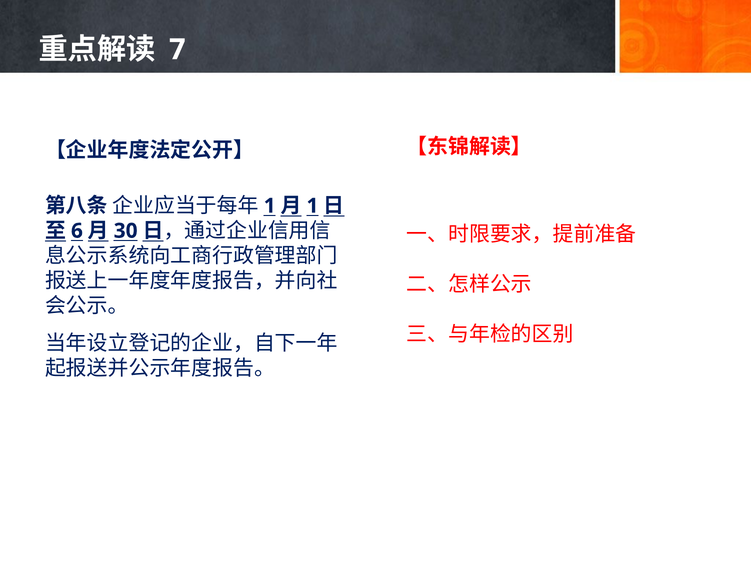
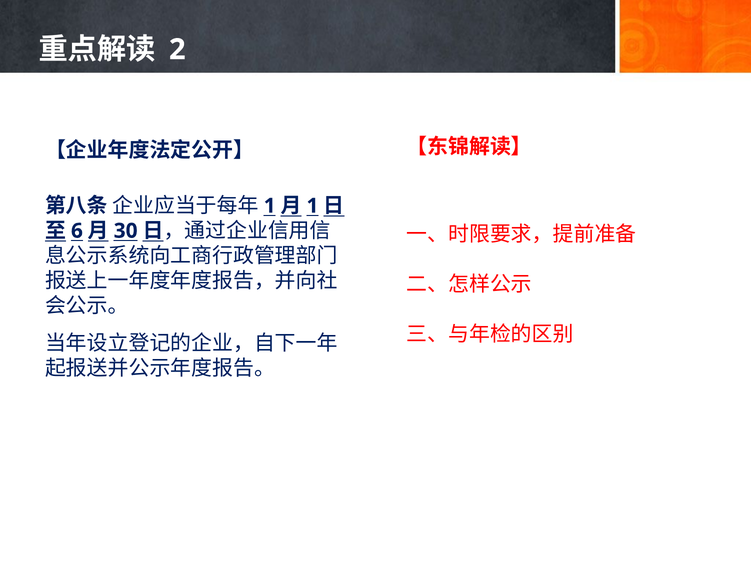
7: 7 -> 2
